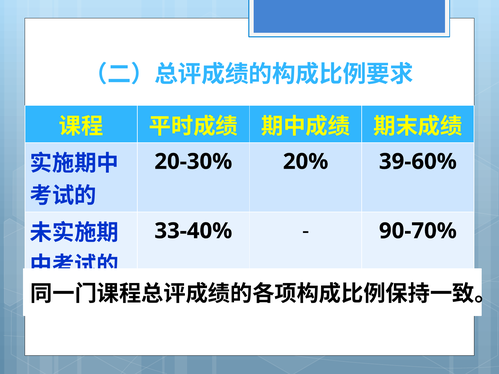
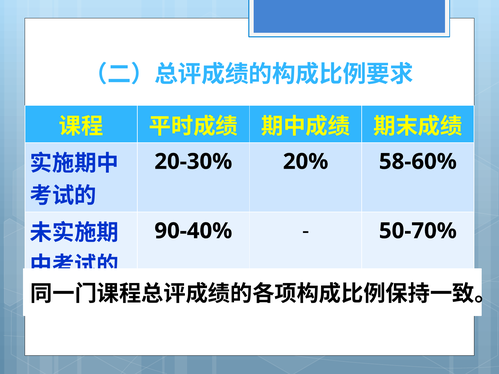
39-60%: 39-60% -> 58-60%
33-40%: 33-40% -> 90-40%
90-70%: 90-70% -> 50-70%
